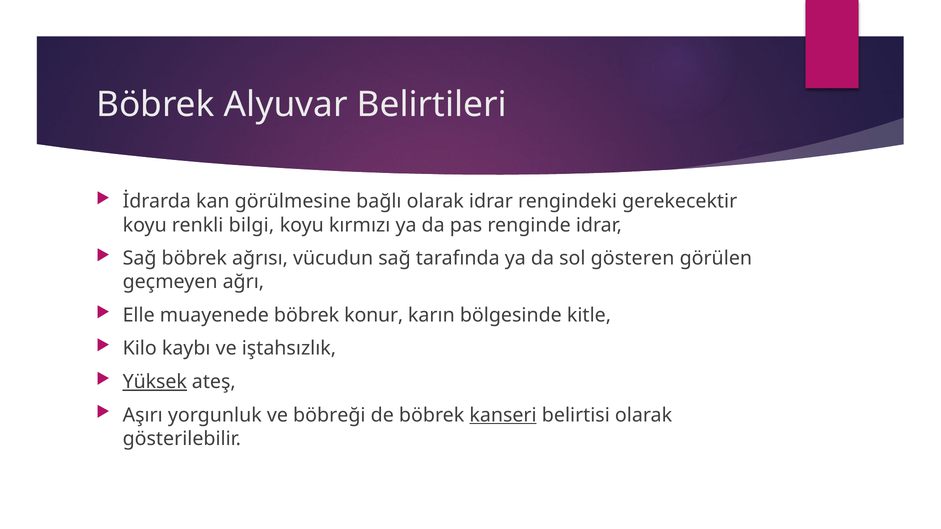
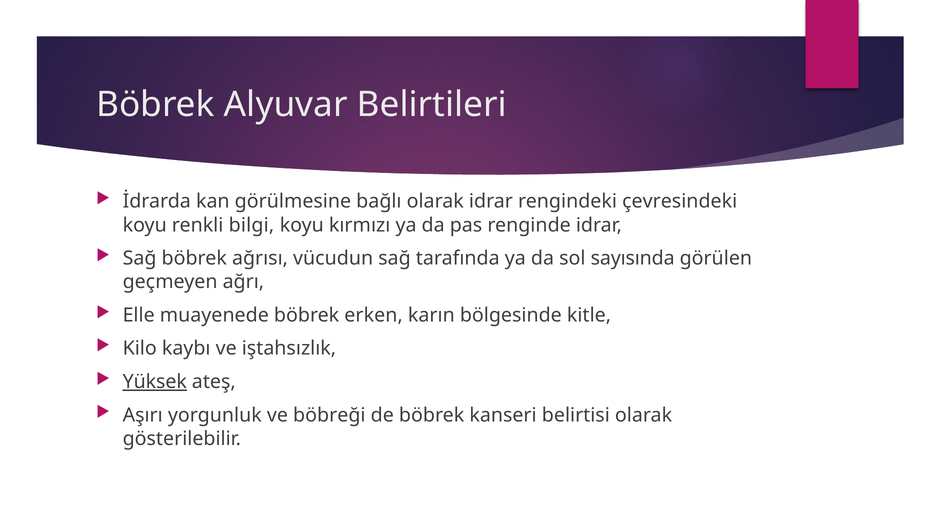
gerekecektir: gerekecektir -> çevresindeki
gösteren: gösteren -> sayısında
konur: konur -> erken
kanseri underline: present -> none
